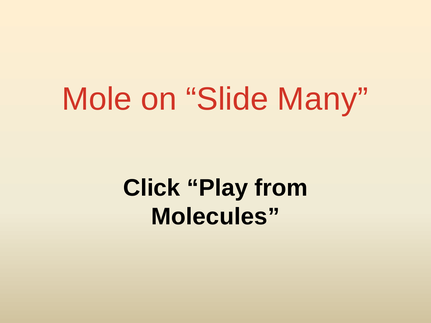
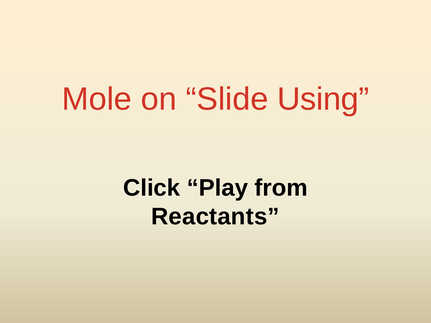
Many: Many -> Using
Molecules: Molecules -> Reactants
